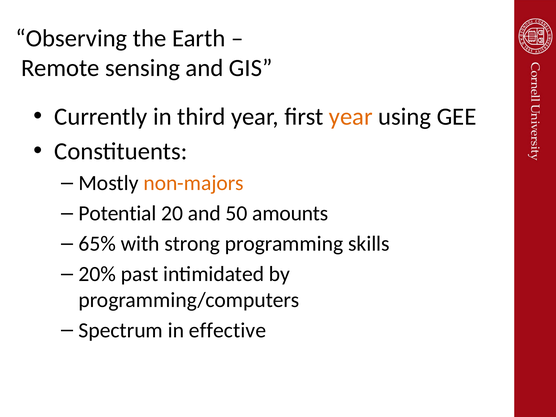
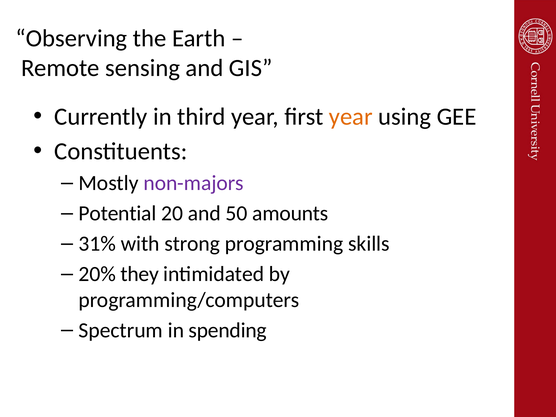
non-majors colour: orange -> purple
65%: 65% -> 31%
past: past -> they
effective: effective -> spending
